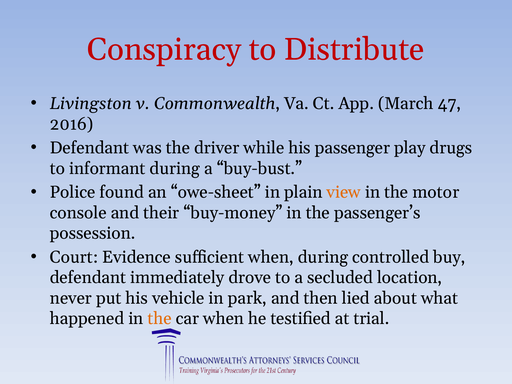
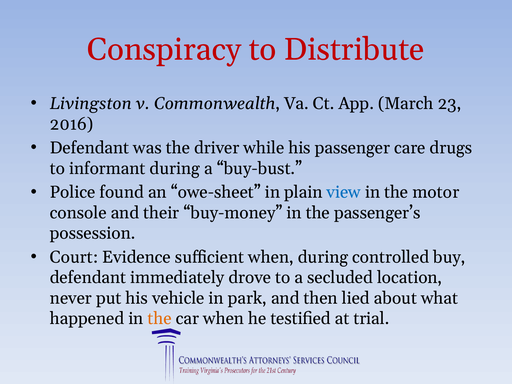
47: 47 -> 23
play: play -> care
view colour: orange -> blue
